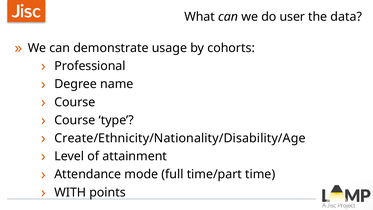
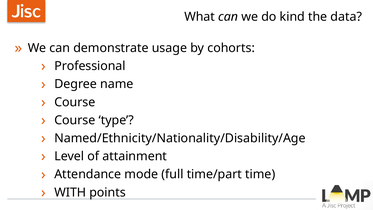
user: user -> kind
Create/Ethnicity/Nationality/Disability/Age: Create/Ethnicity/Nationality/Disability/Age -> Named/Ethnicity/Nationality/Disability/Age
